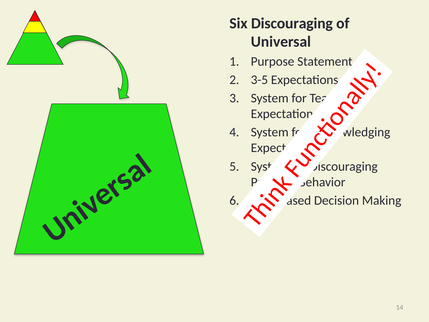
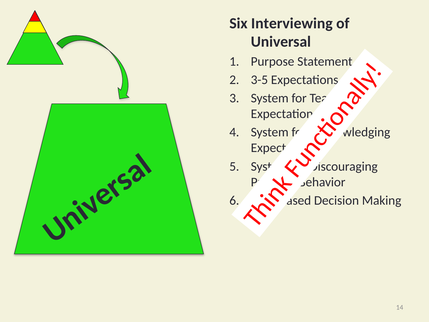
Six Discouraging: Discouraging -> Interviewing
